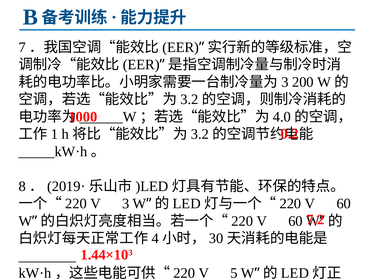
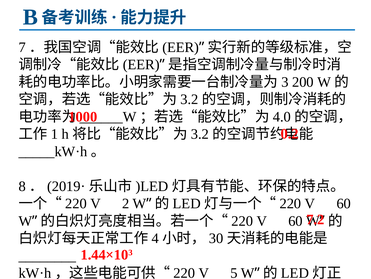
V 3: 3 -> 2
